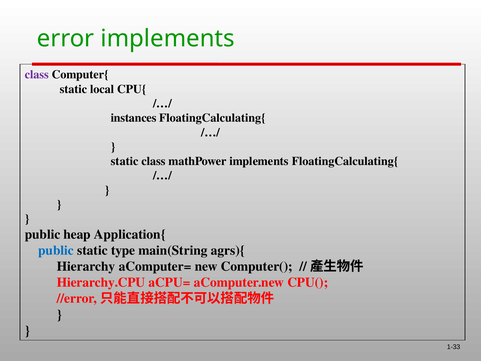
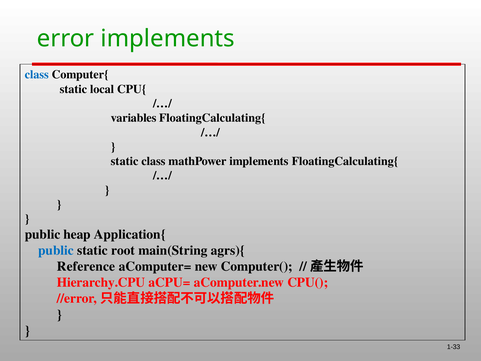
class at (37, 75) colour: purple -> blue
instances: instances -> variables
type: type -> root
Hierarchy: Hierarchy -> Reference
